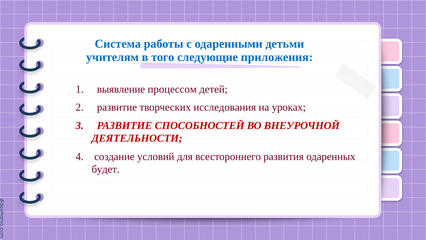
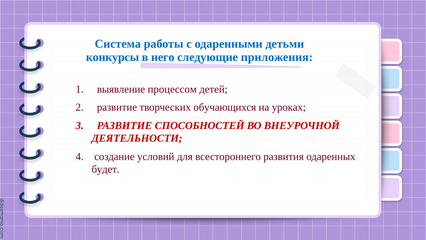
учителям: учителям -> конкурсы
того: того -> него
исследования: исследования -> обучающихся
